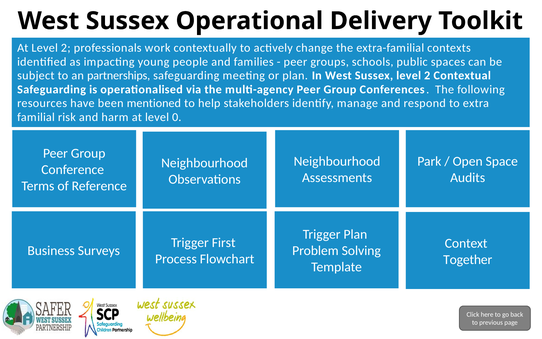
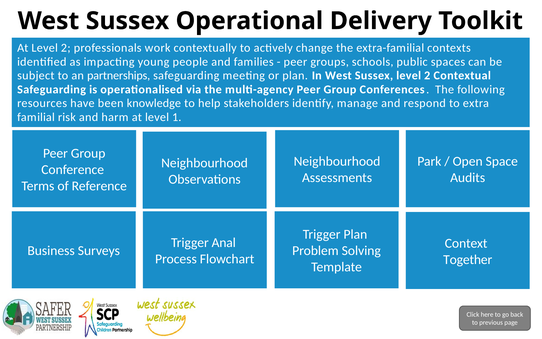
mentioned: mentioned -> knowledge
0: 0 -> 1
First: First -> Anal
